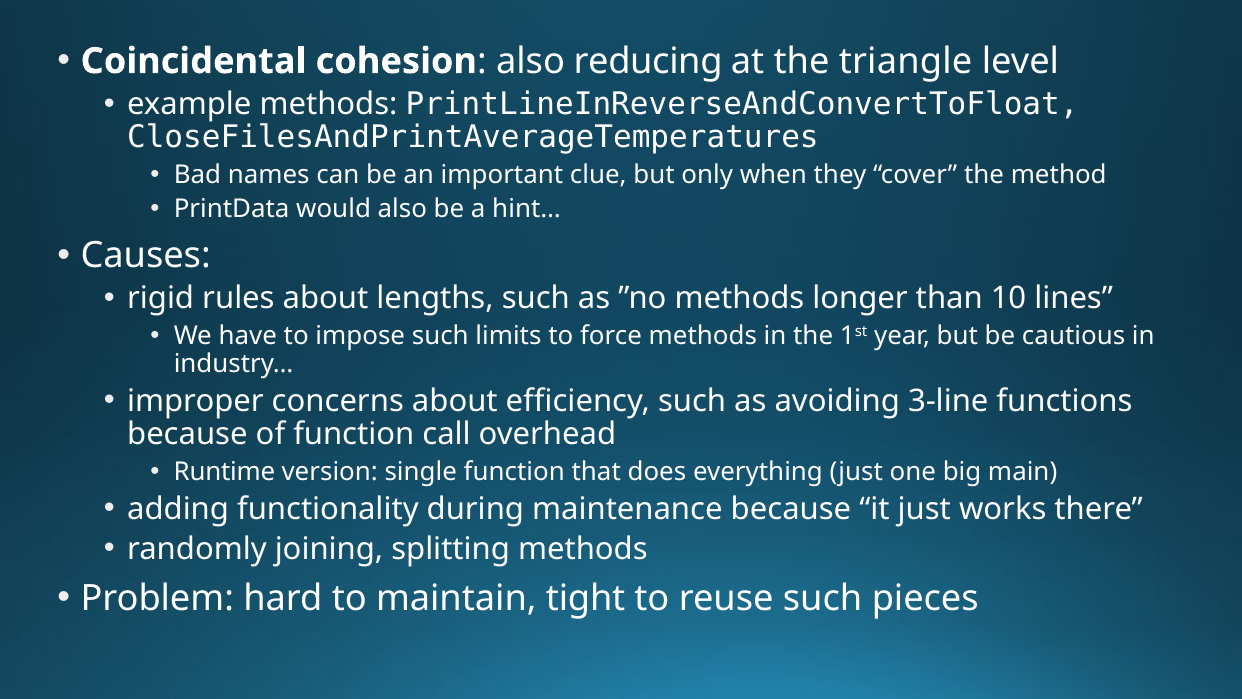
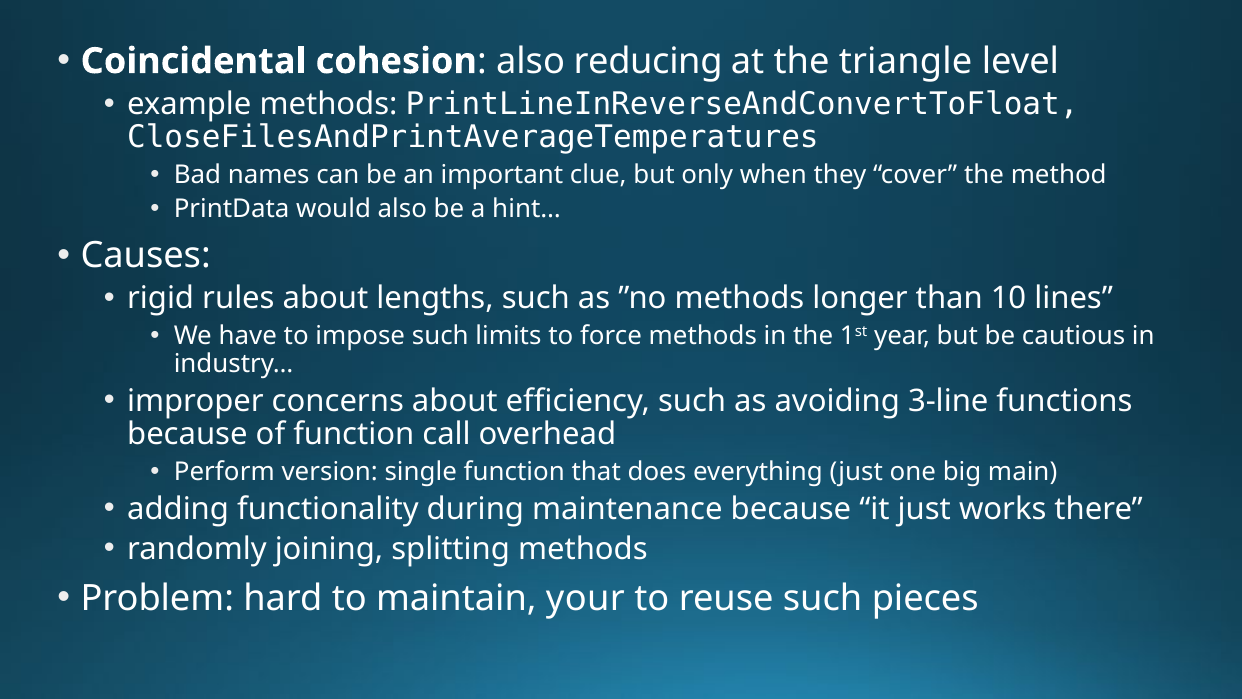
Runtime: Runtime -> Perform
tight: tight -> your
